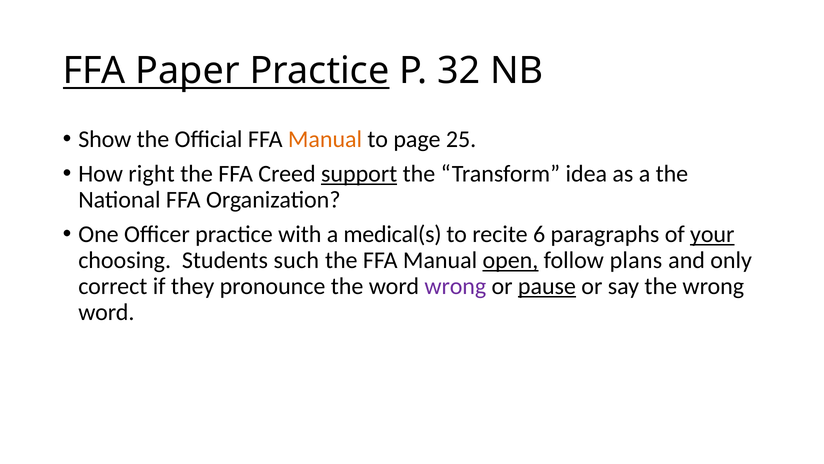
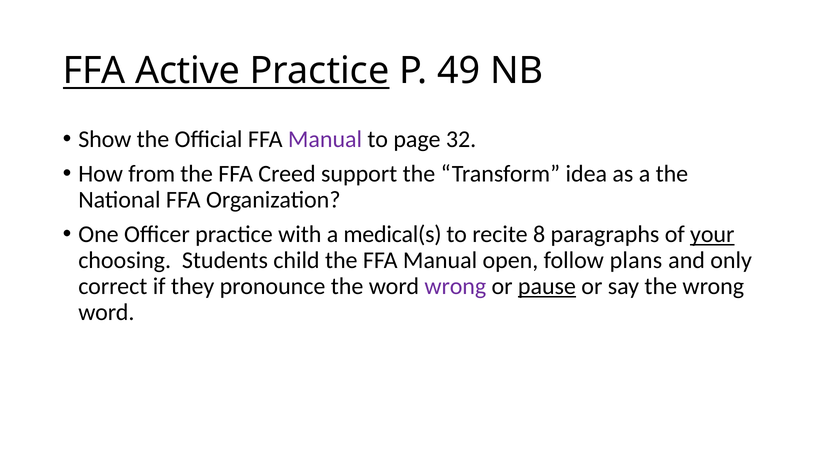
Paper: Paper -> Active
32: 32 -> 49
Manual at (325, 139) colour: orange -> purple
25: 25 -> 32
right: right -> from
support underline: present -> none
6: 6 -> 8
such: such -> child
open underline: present -> none
